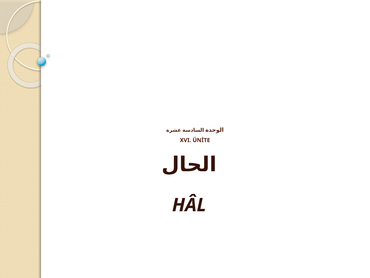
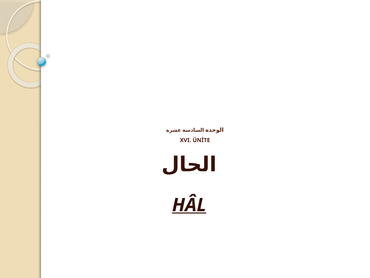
HÂL underline: none -> present
